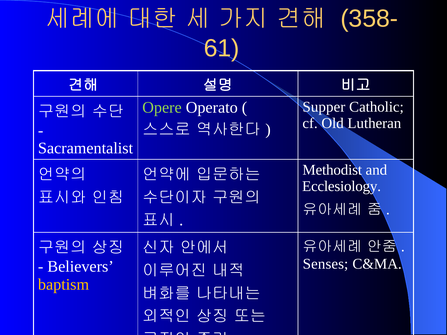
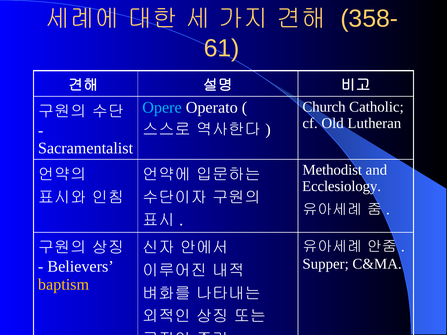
Supper: Supper -> Church
Opere colour: light green -> light blue
Senses: Senses -> Supper
